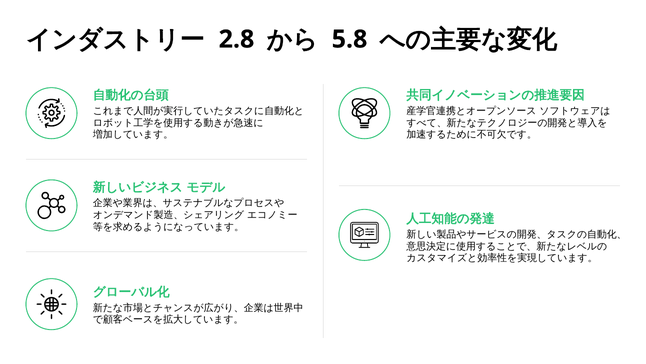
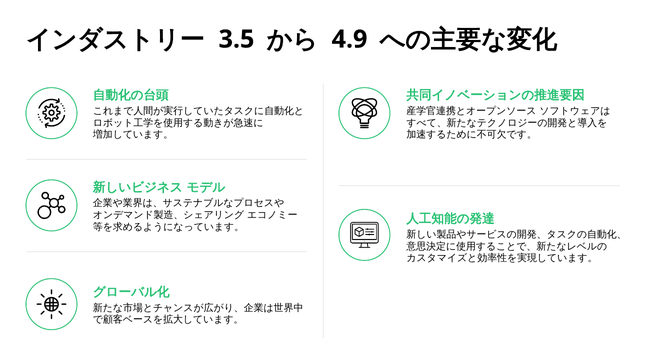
2.8: 2.8 -> 3.5
5.8: 5.8 -> 4.9
